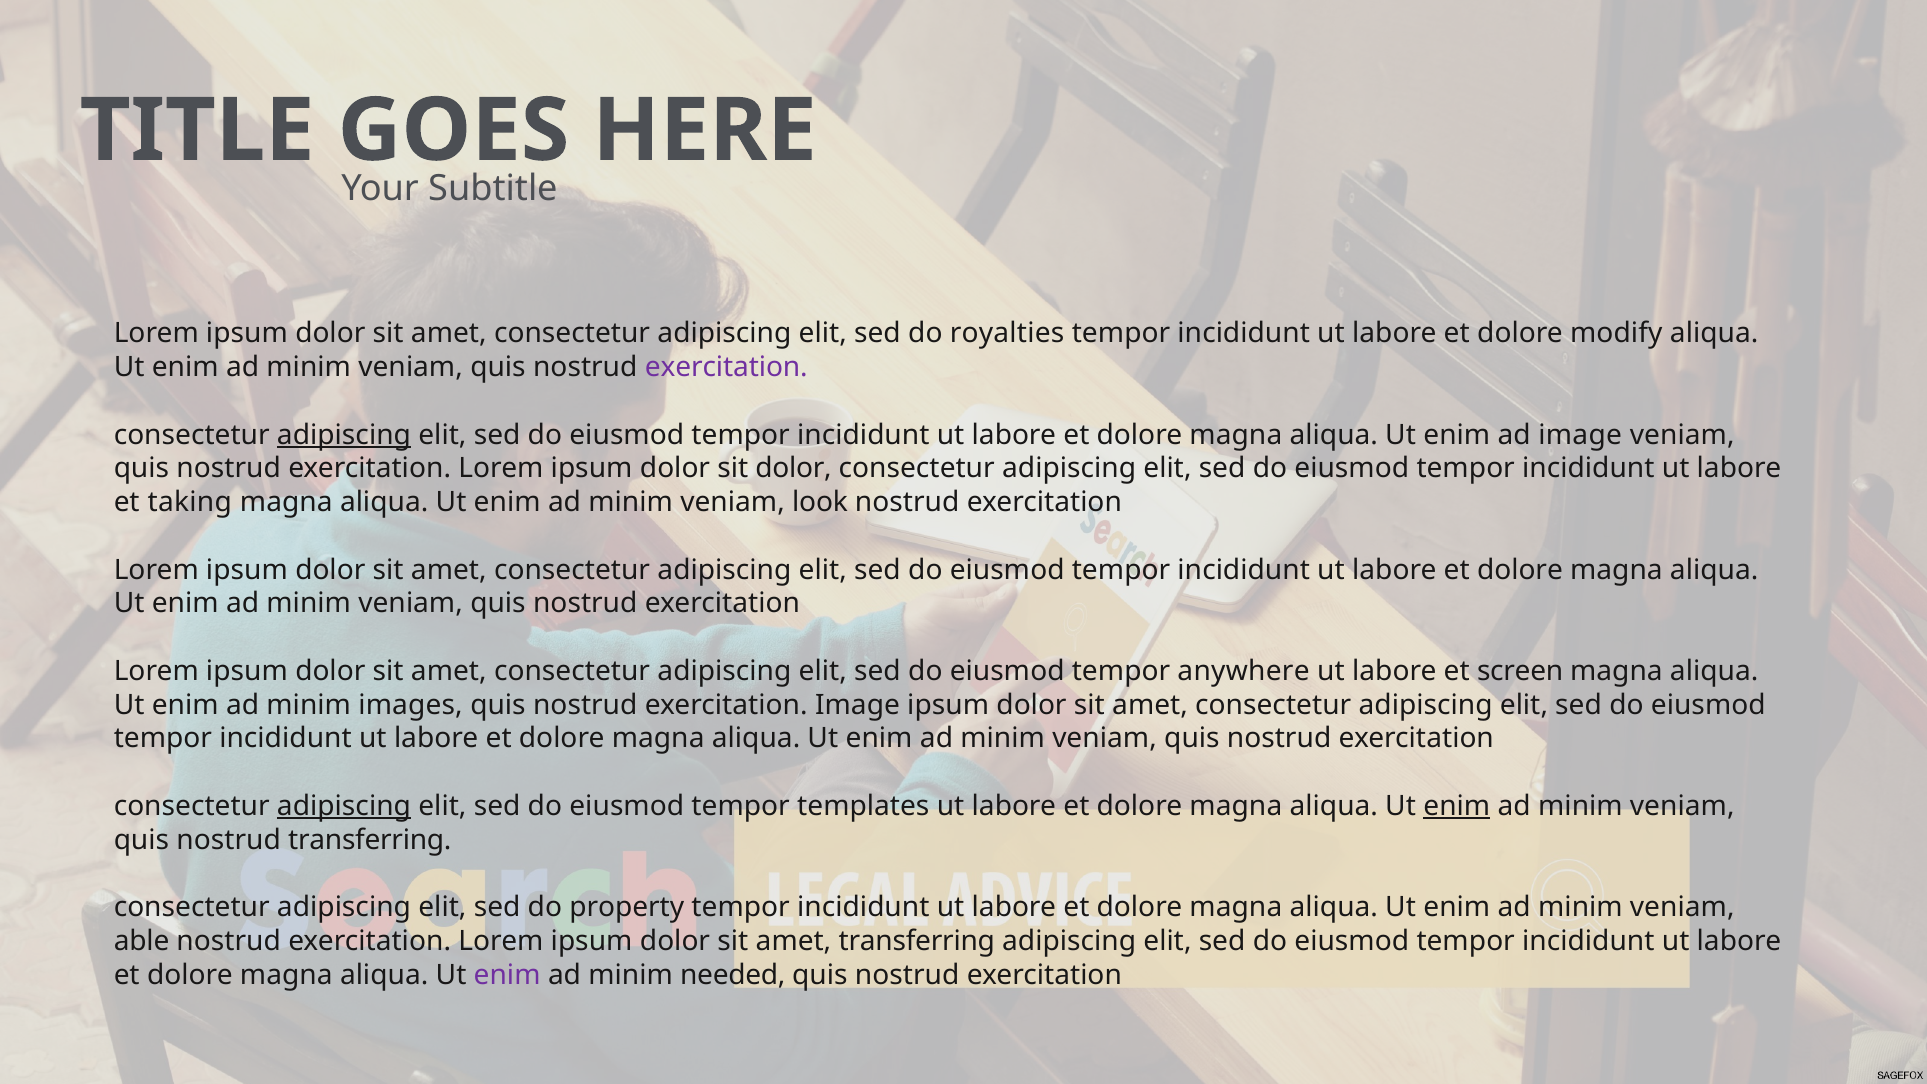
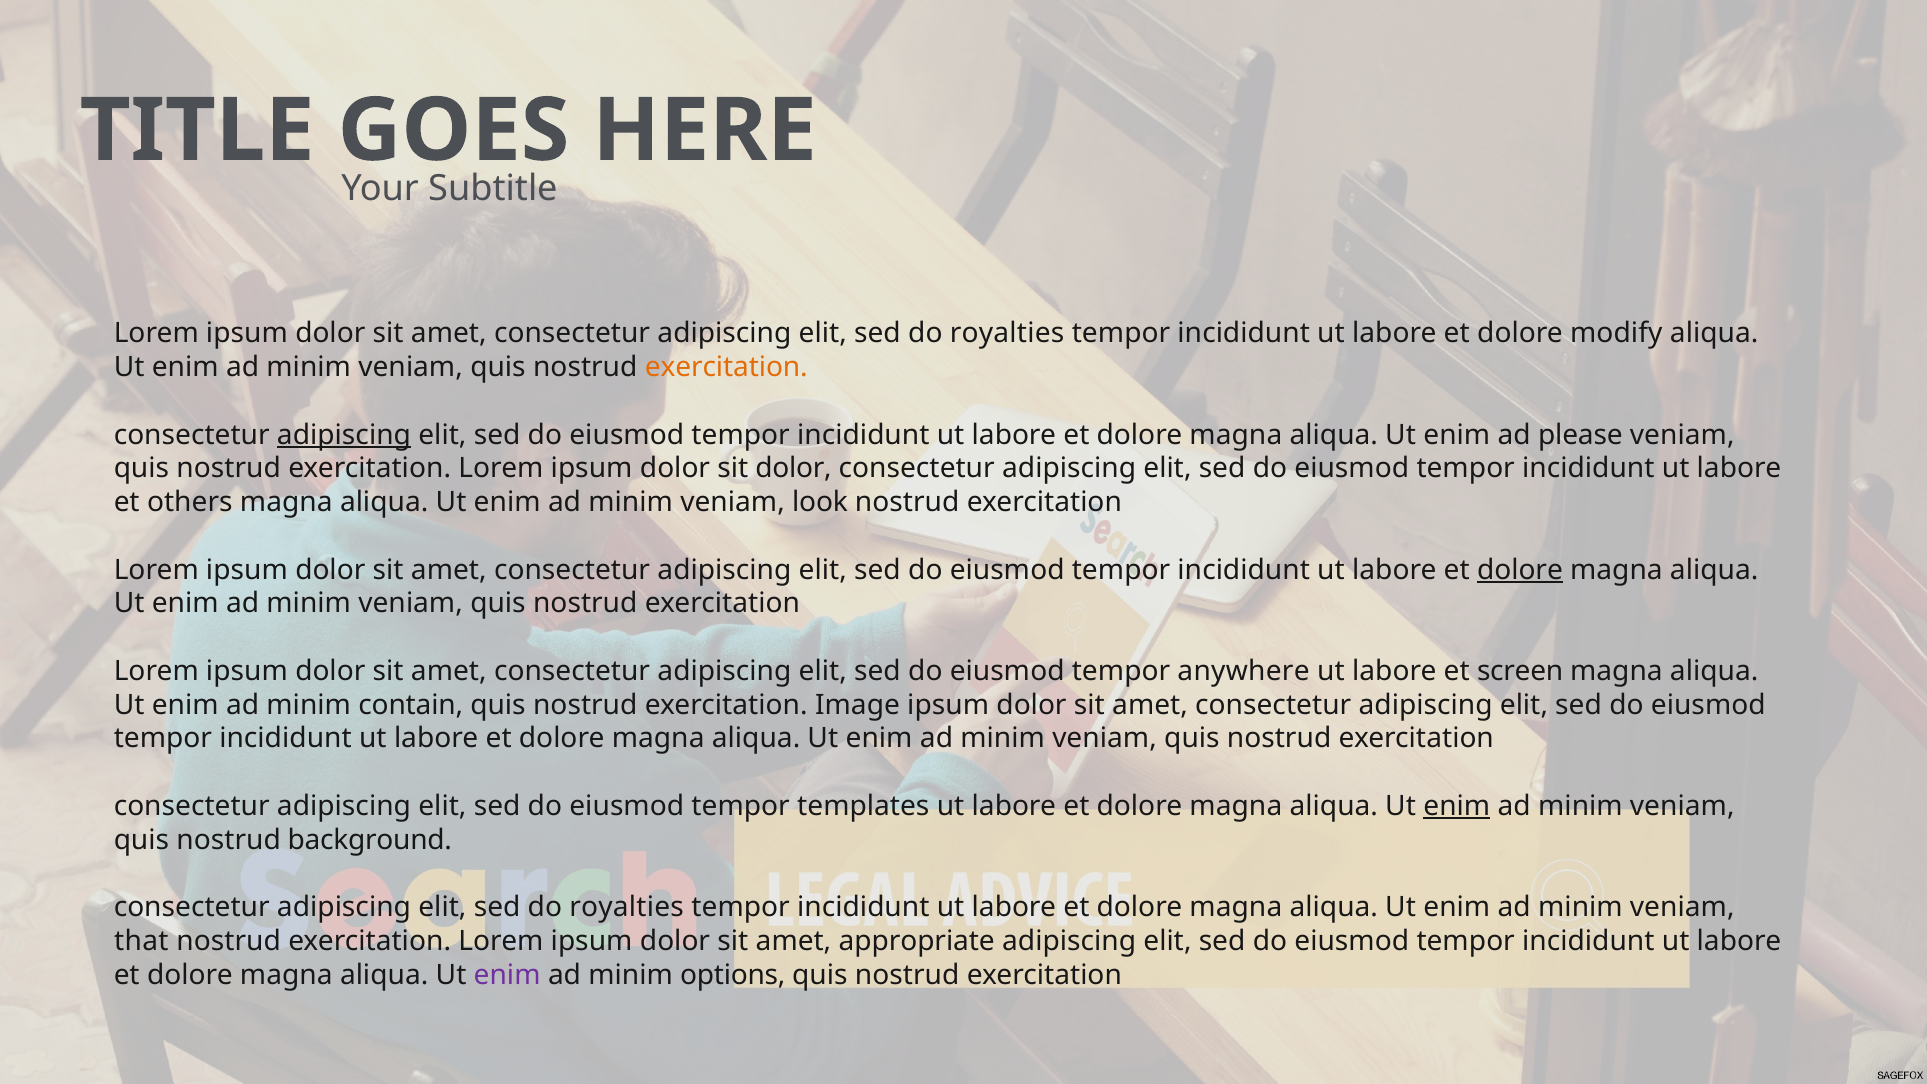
exercitation at (726, 367) colour: purple -> orange
ad image: image -> please
taking: taking -> others
dolore at (1520, 570) underline: none -> present
images: images -> contain
adipiscing at (344, 806) underline: present -> none
nostrud transferring: transferring -> background
property at (627, 907): property -> royalties
able: able -> that
amet transferring: transferring -> appropriate
needed: needed -> options
